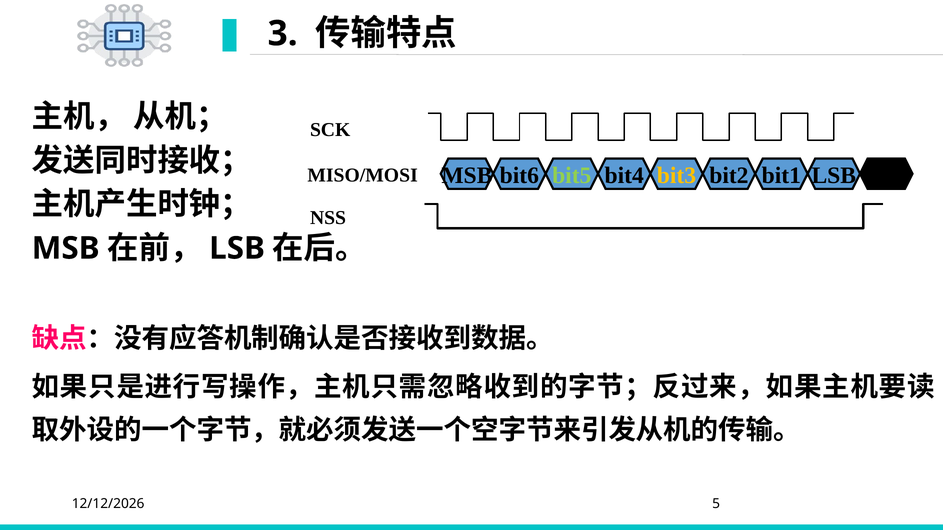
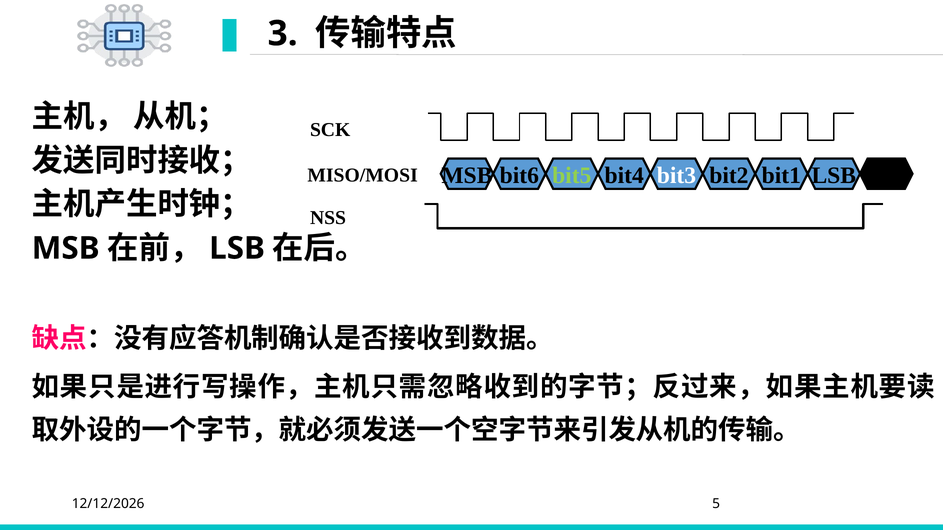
bit3 colour: yellow -> white
